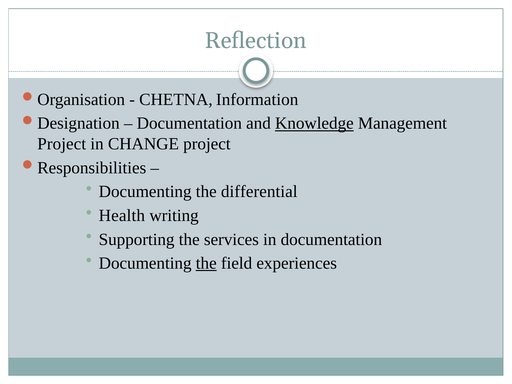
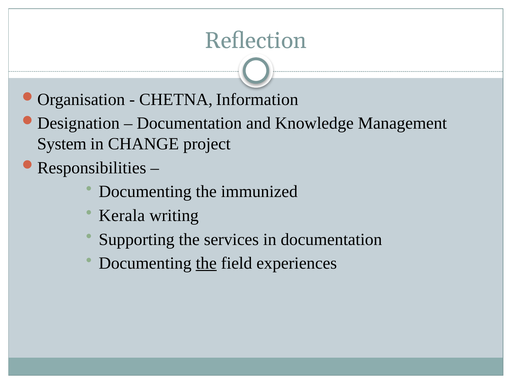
Knowledge underline: present -> none
Project at (62, 144): Project -> System
differential: differential -> immunized
Health: Health -> Kerala
